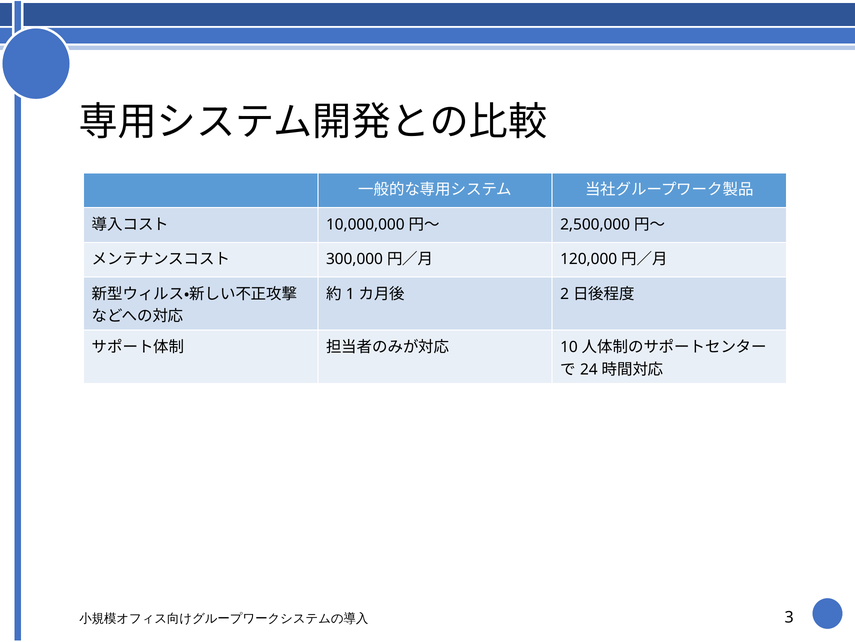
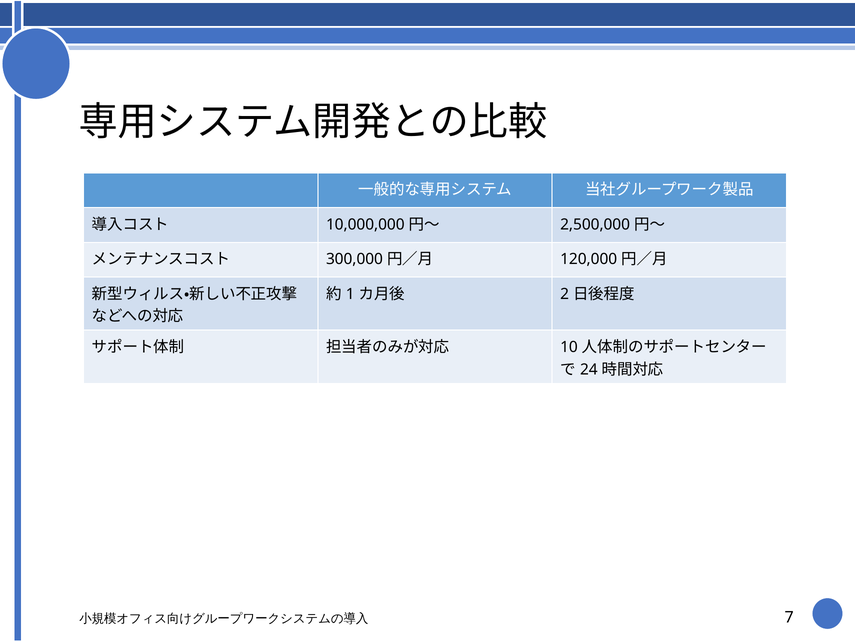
3: 3 -> 7
